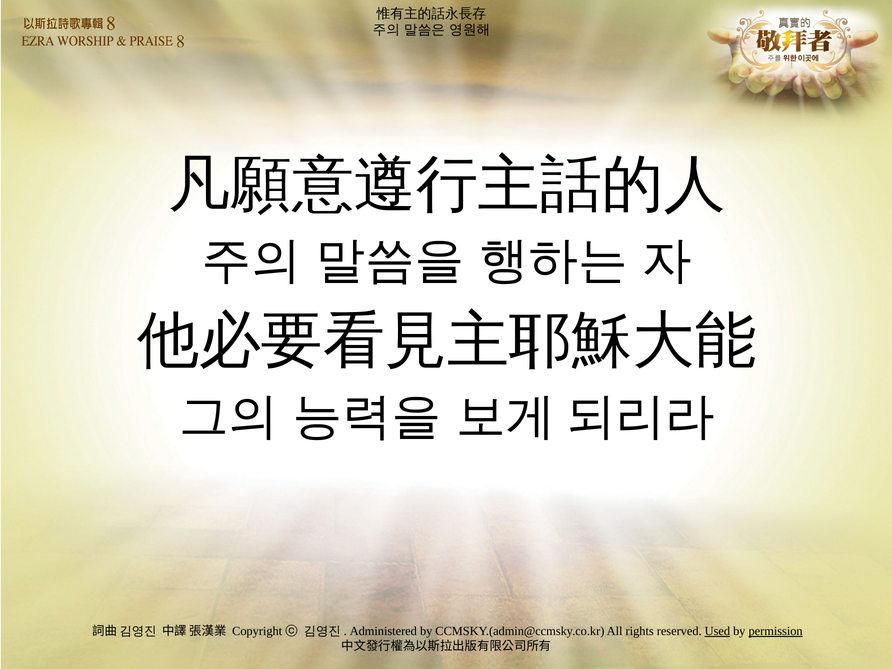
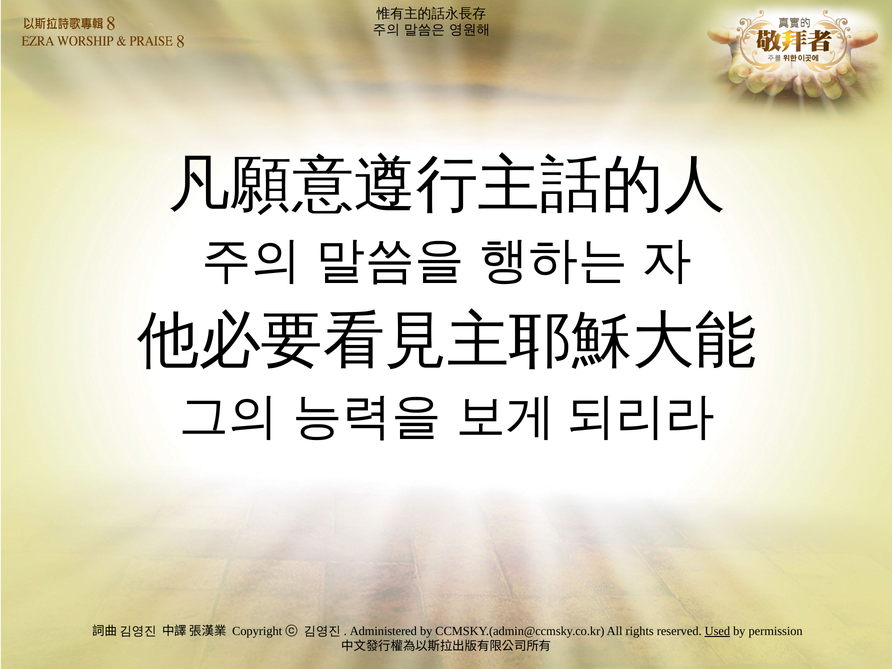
permission underline: present -> none
